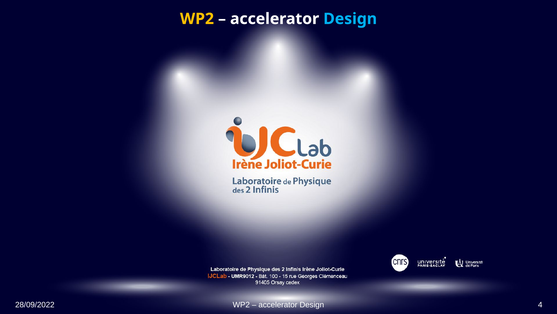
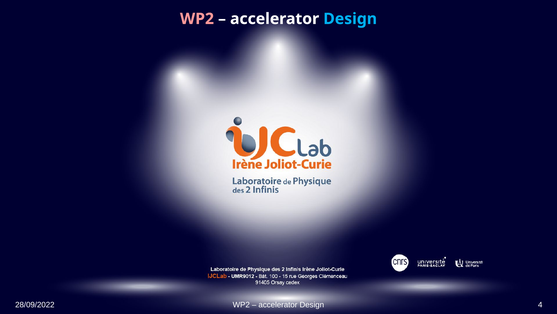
WP2 at (197, 19) colour: yellow -> pink
